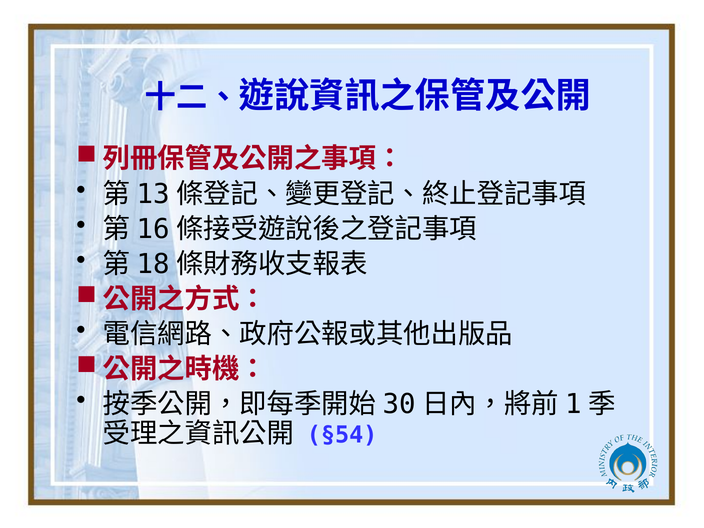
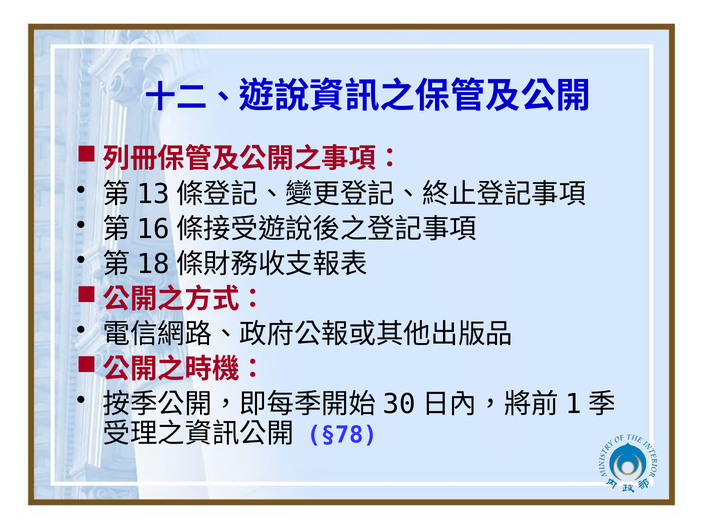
§54: §54 -> §78
